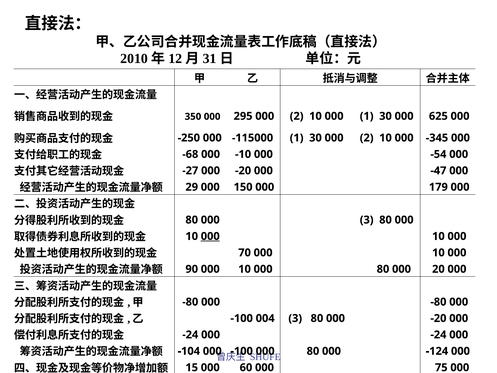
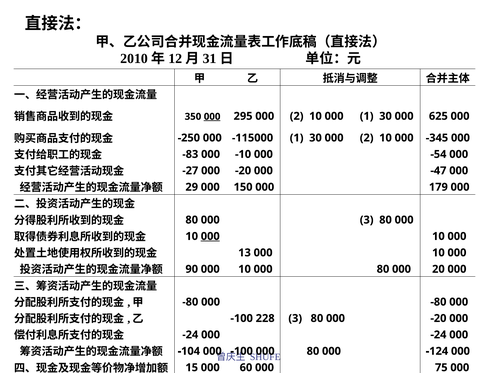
000 at (212, 117) underline: none -> present
-68: -68 -> -83
70: 70 -> 13
004: 004 -> 228
